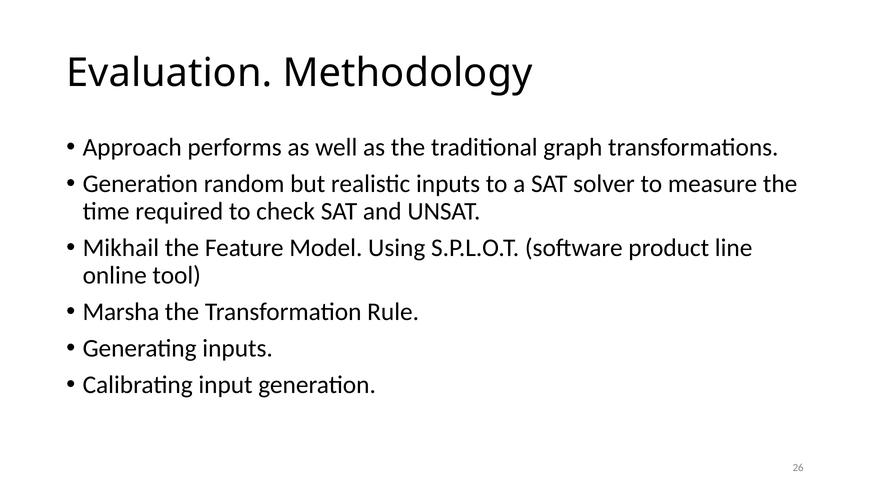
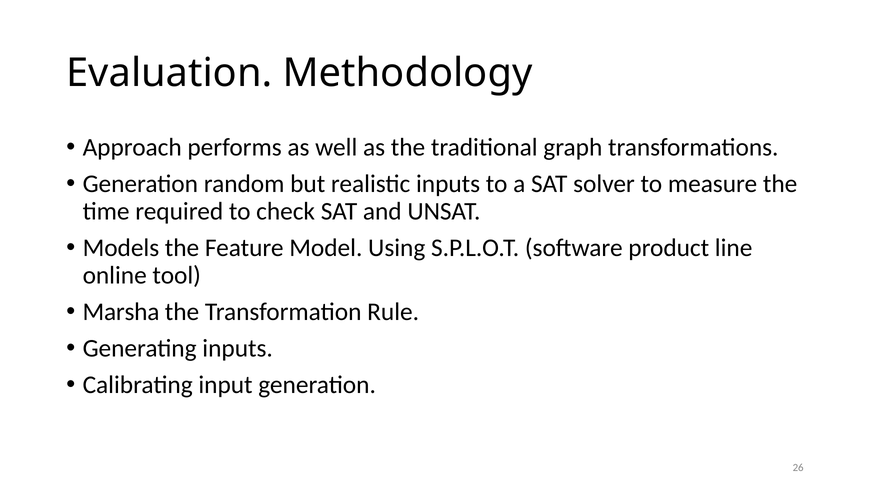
Mikhail: Mikhail -> Models
